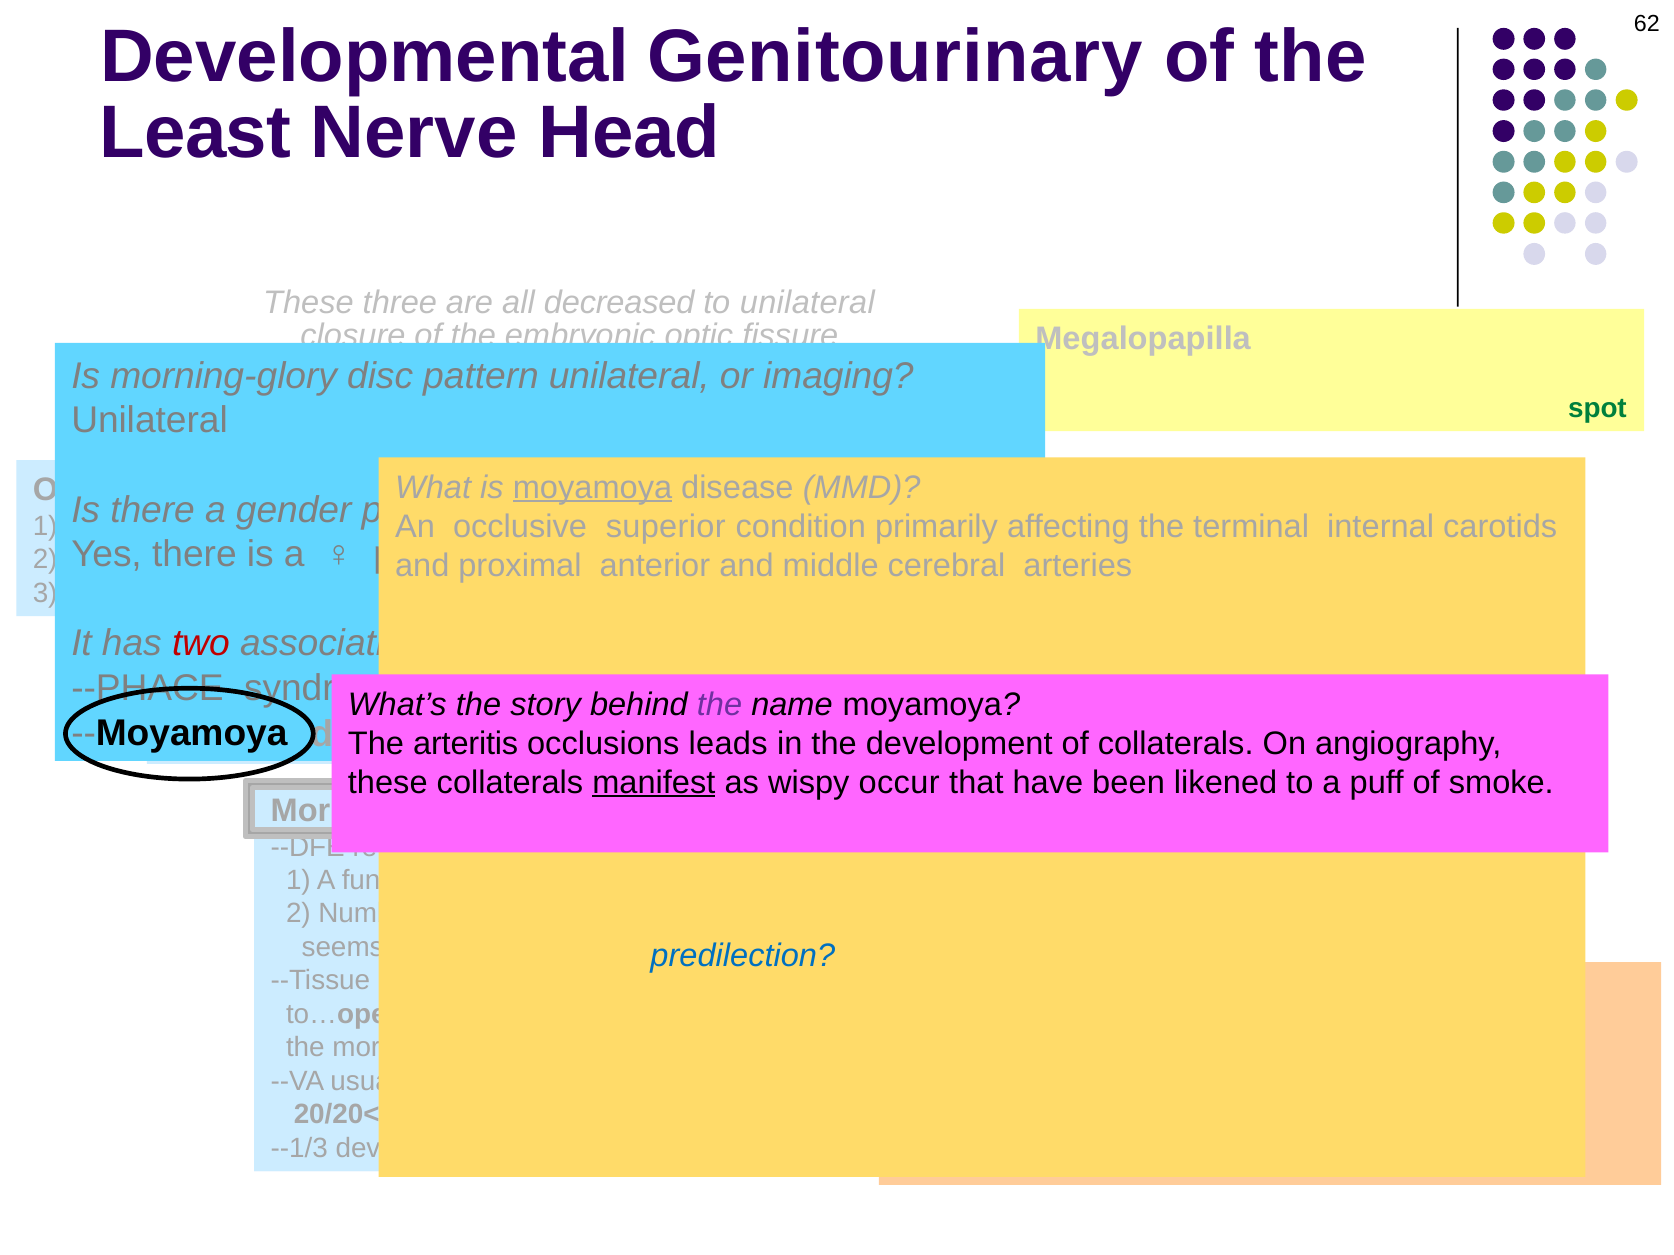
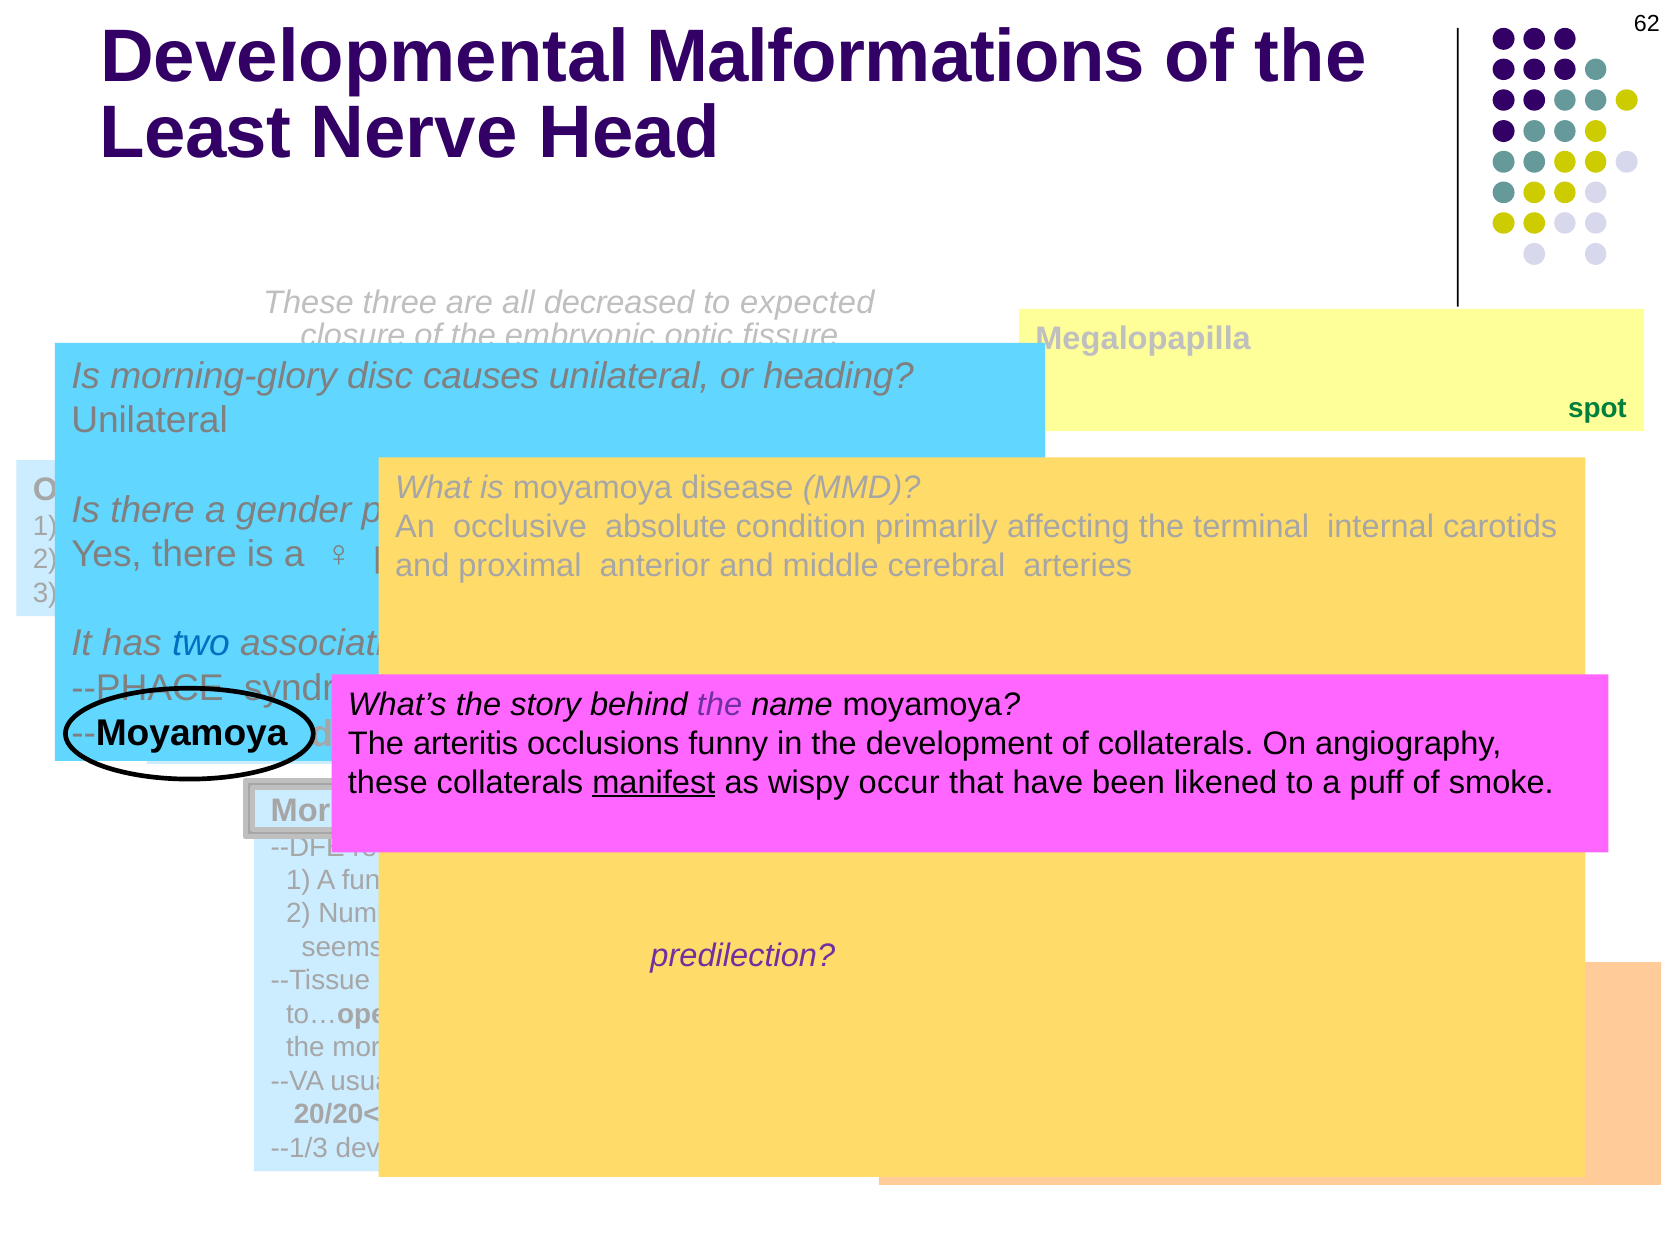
Genitourinary: Genitourinary -> Malformations
to unilateral: unilateral -> expected
pattern: pattern -> causes
imaging: imaging -> heading
moyamoya at (592, 488) underline: present -> none
superior at (666, 527): superior -> absolute
two colour: red -> blue
leads: leads -> funny
predilection at (743, 957) colour: blue -> purple
